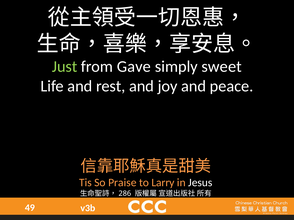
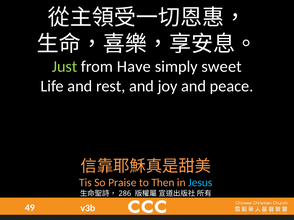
Gave: Gave -> Have
Larry: Larry -> Then
Jesus colour: white -> light blue
